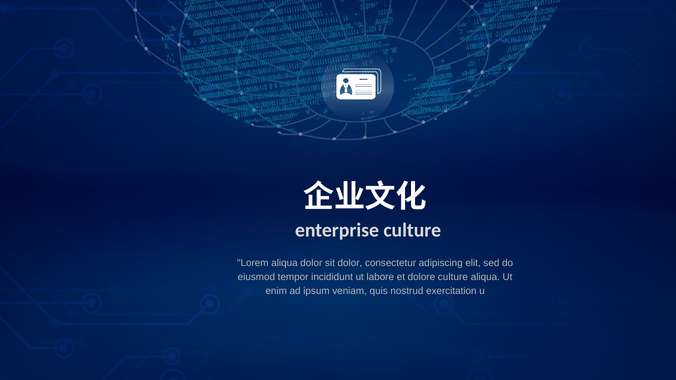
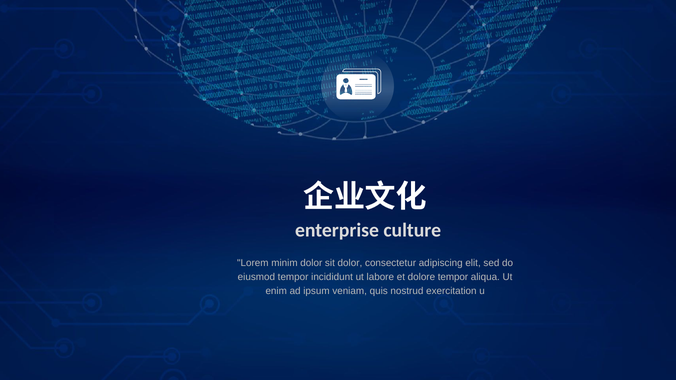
Lorem aliqua: aliqua -> minim
dolore culture: culture -> tempor
